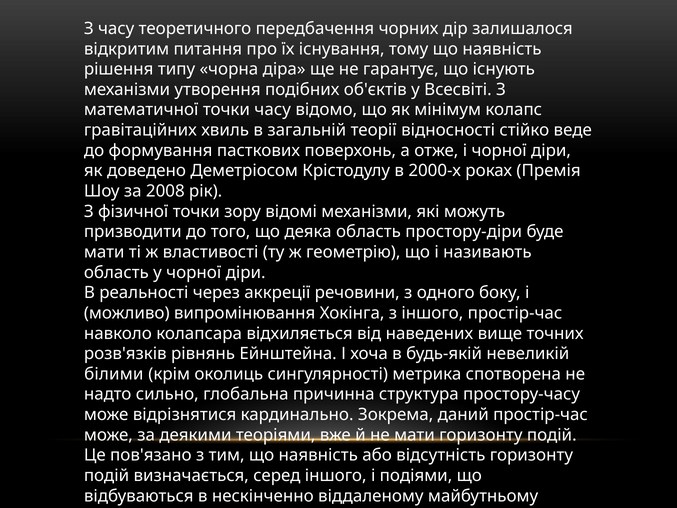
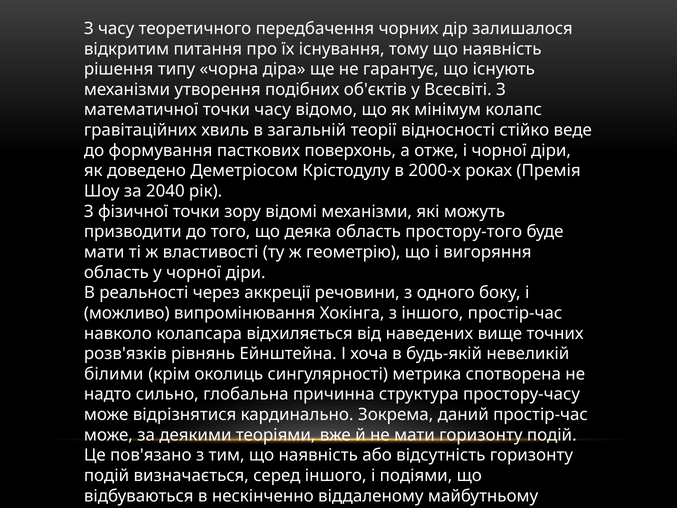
2008: 2008 -> 2040
простору-діри: простору-діри -> простору-того
називають: називають -> вигоряння
